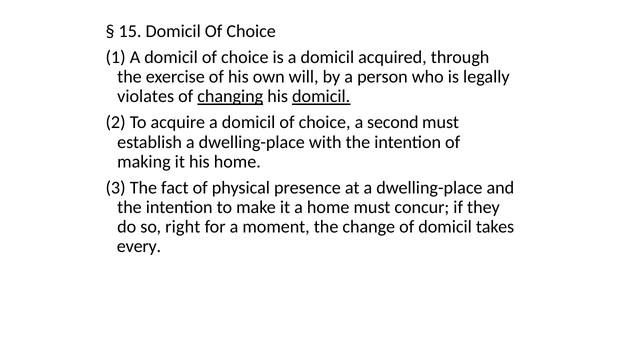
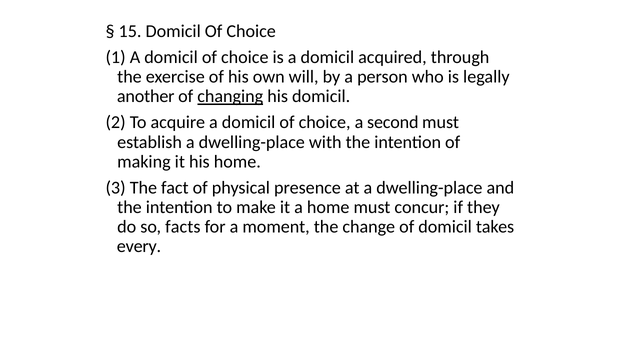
violates: violates -> another
domicil at (321, 97) underline: present -> none
right: right -> facts
